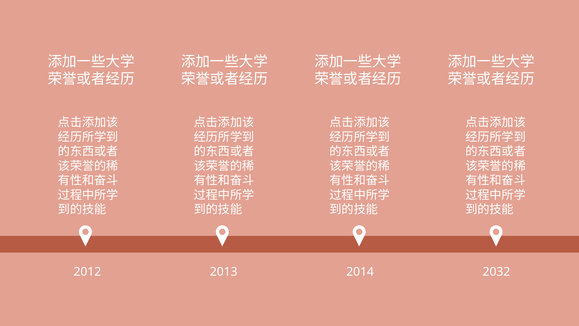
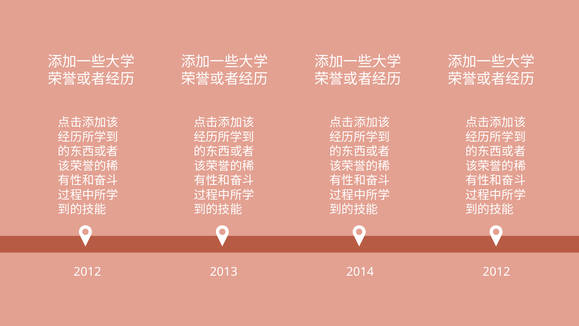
2032 at (496, 272): 2032 -> 2012
